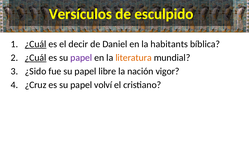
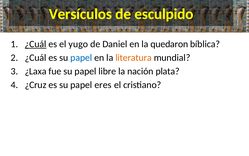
decir: decir -> yugo
habitants: habitants -> quedaron
¿Cuál at (36, 58) underline: present -> none
papel at (81, 58) colour: purple -> blue
¿Sido: ¿Sido -> ¿Laxa
vigor: vigor -> plata
volví: volví -> eres
